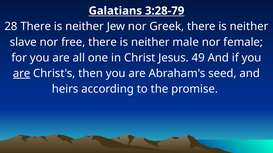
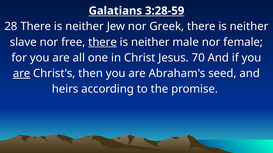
3:28-79: 3:28-79 -> 3:28-59
there at (103, 42) underline: none -> present
49: 49 -> 70
